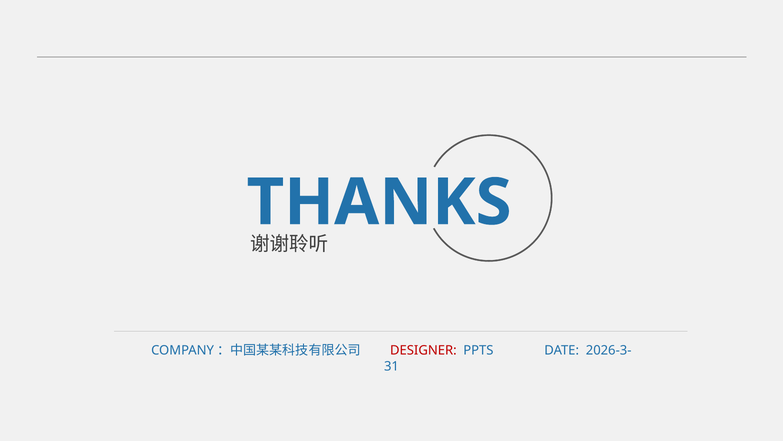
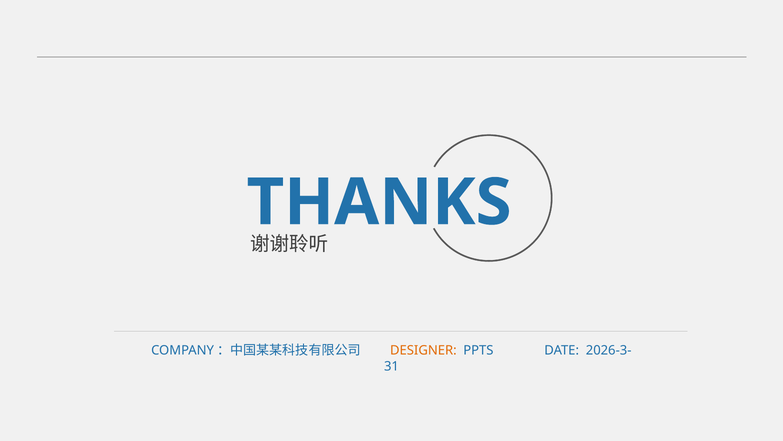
DESIGNER colour: red -> orange
